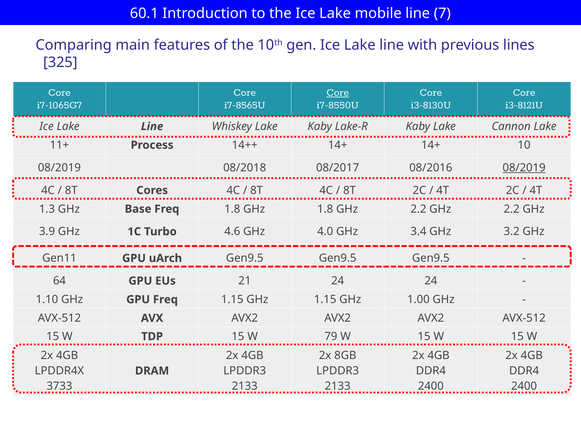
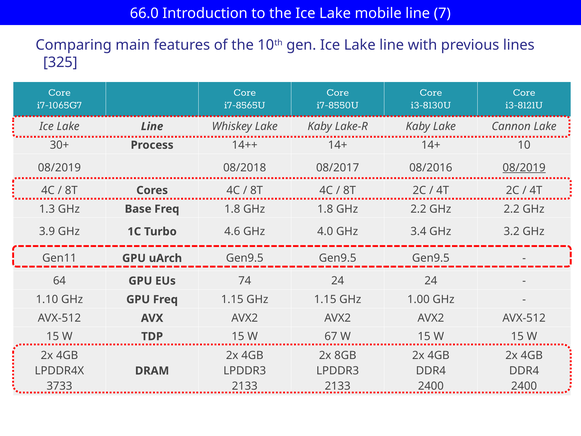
60.1: 60.1 -> 66.0
Core at (338, 92) underline: present -> none
11+: 11+ -> 30+
21: 21 -> 74
79: 79 -> 67
